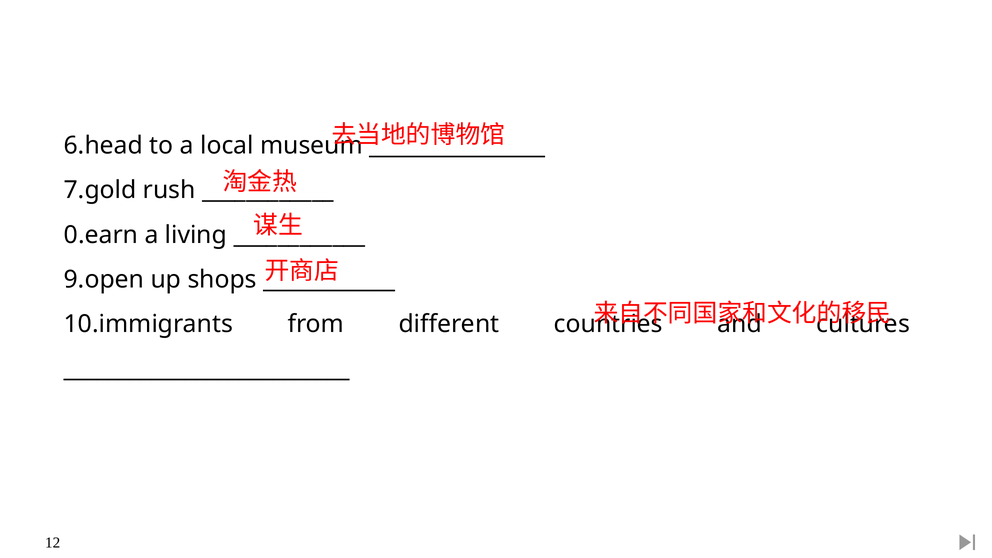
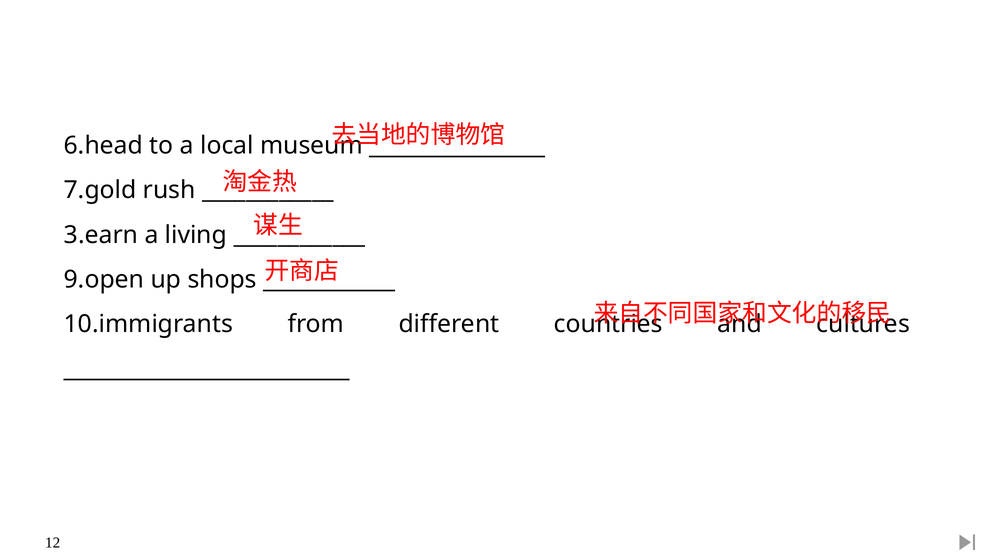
0.earn: 0.earn -> 3.earn
